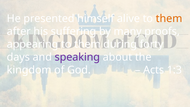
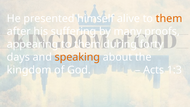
speaking colour: purple -> orange
